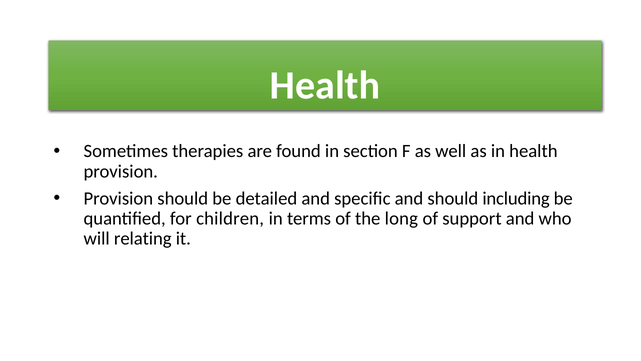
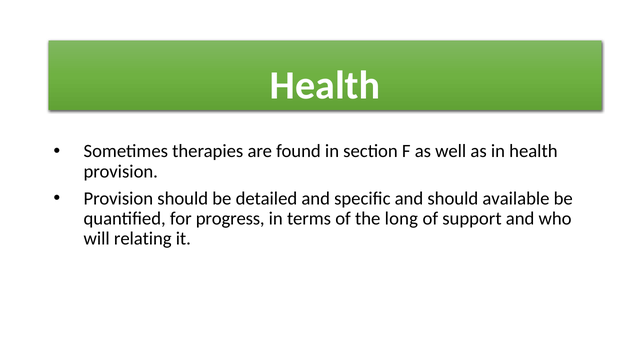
including: including -> available
children: children -> progress
